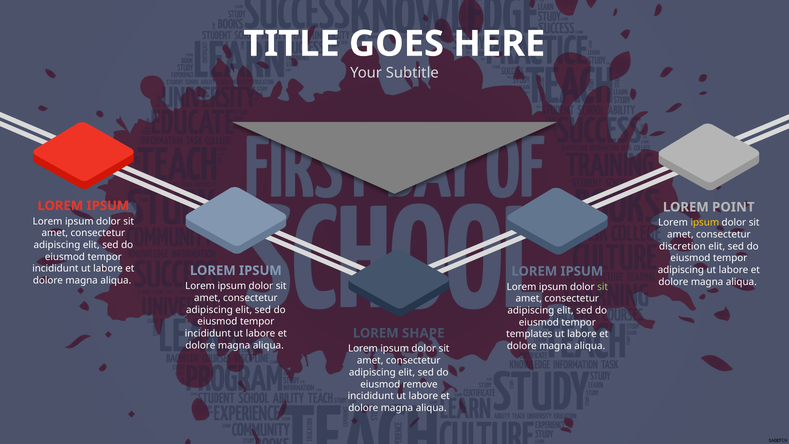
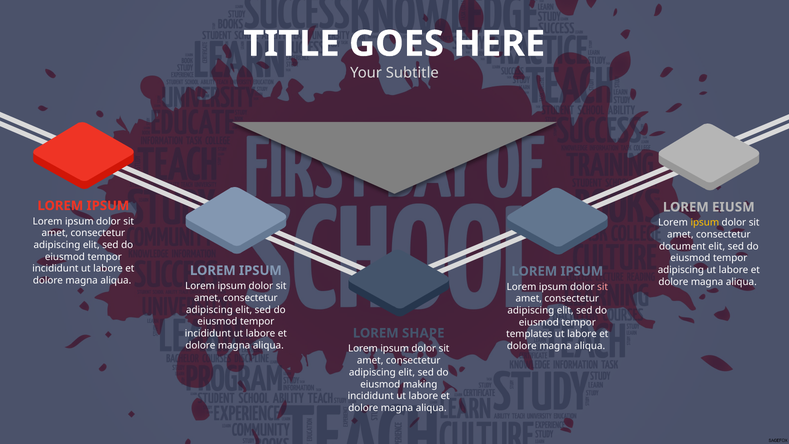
POINT: POINT -> EIUSM
discretion: discretion -> document
sit at (603, 287) colour: light green -> pink
remove: remove -> making
